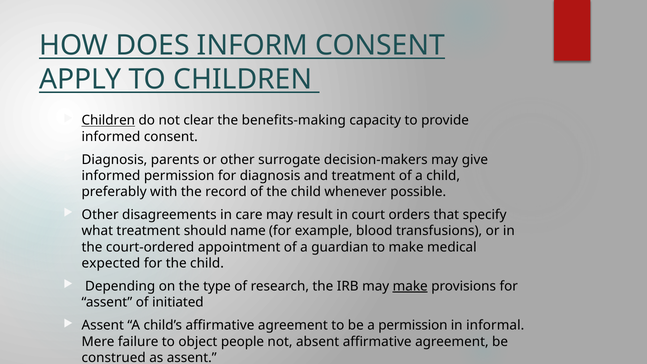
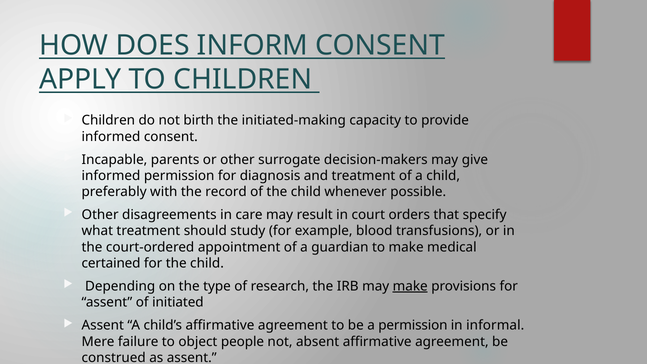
Children at (108, 120) underline: present -> none
clear: clear -> birth
benefits-making: benefits-making -> initiated-making
Diagnosis at (114, 160): Diagnosis -> Incapable
name: name -> study
expected: expected -> certained
